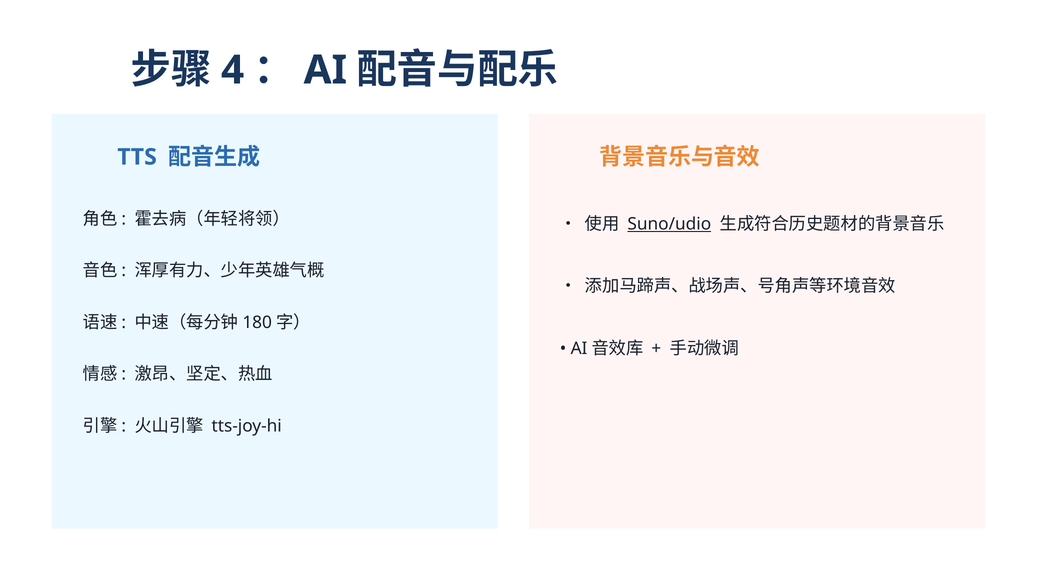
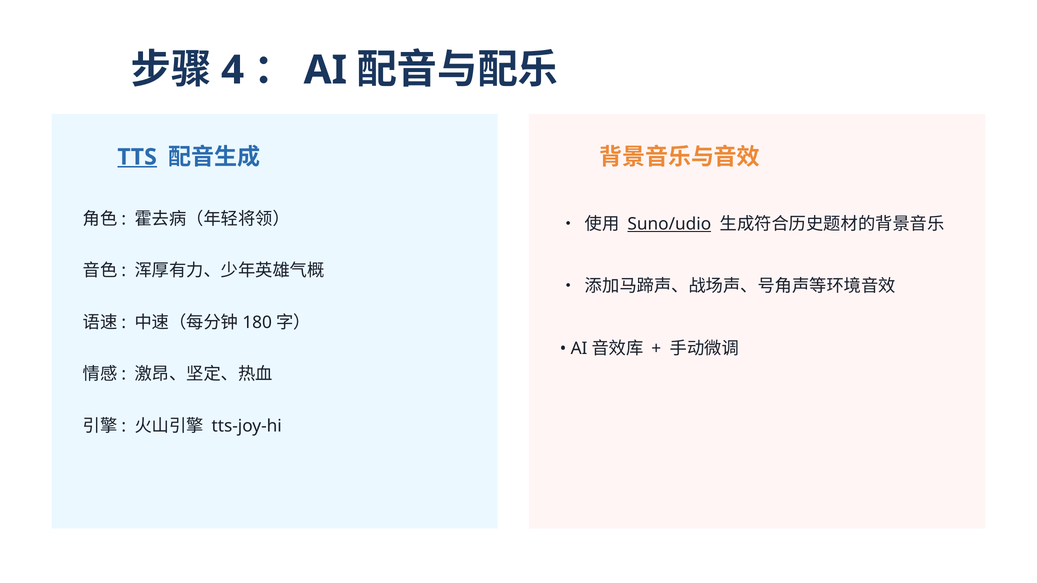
TTS underline: none -> present
